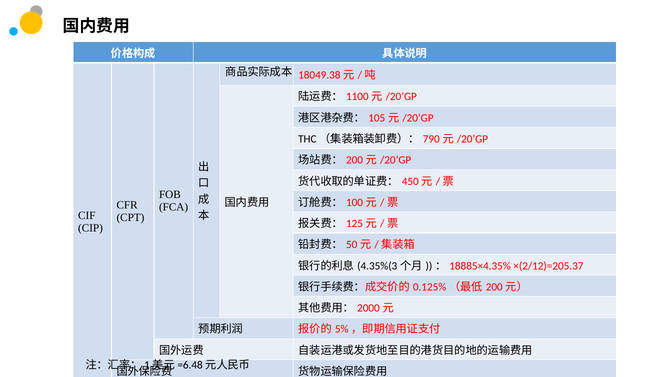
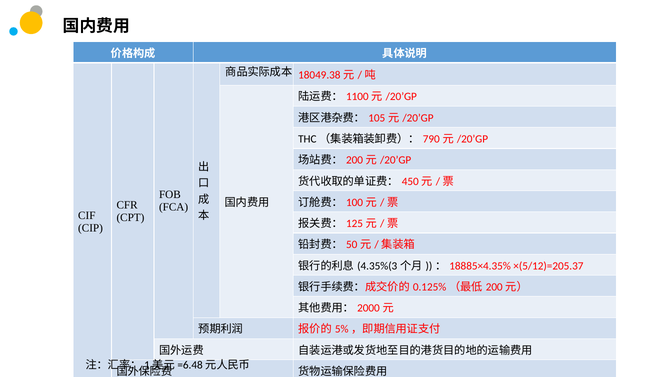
×(2/12)=205.37: ×(2/12)=205.37 -> ×(5/12)=205.37
